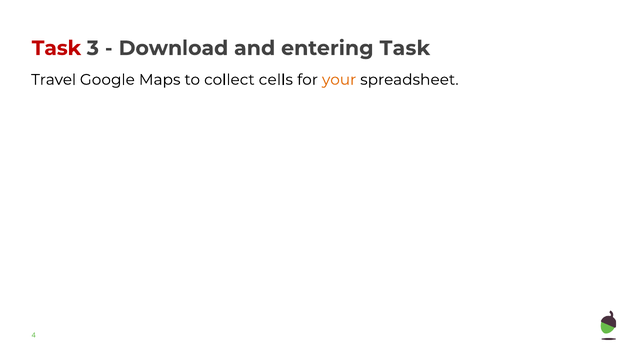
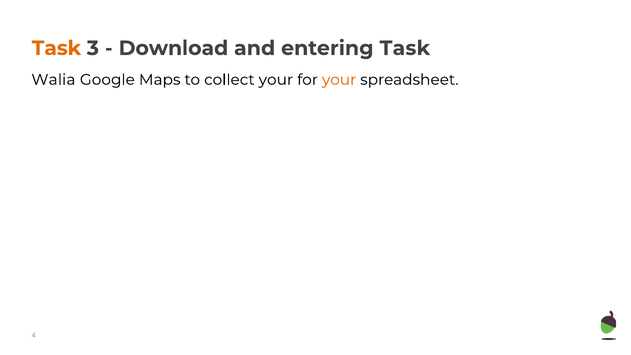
Task at (56, 48) colour: red -> orange
Travel: Travel -> Walia
collect cells: cells -> your
